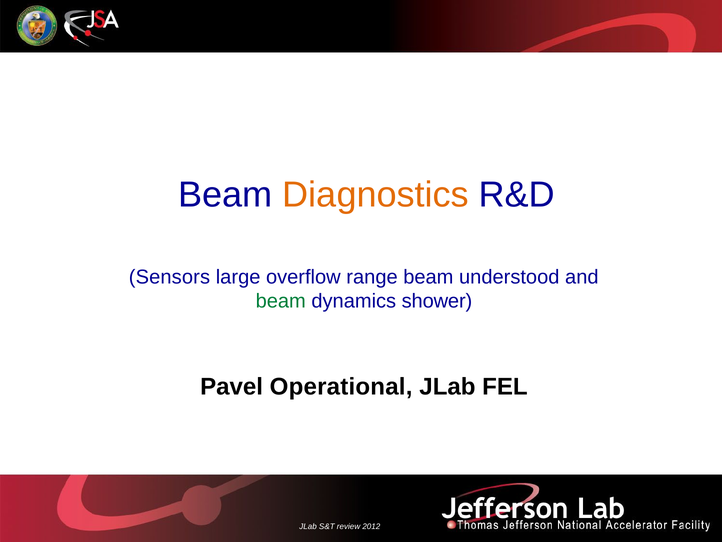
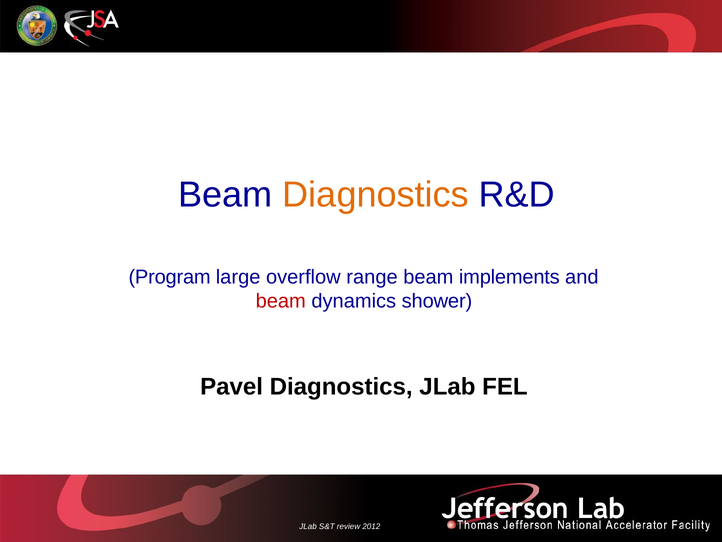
Sensors: Sensors -> Program
understood: understood -> implements
beam at (281, 301) colour: green -> red
Pavel Operational: Operational -> Diagnostics
